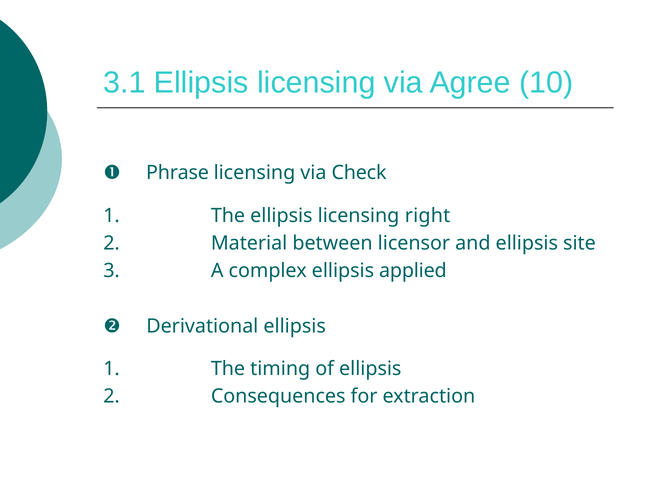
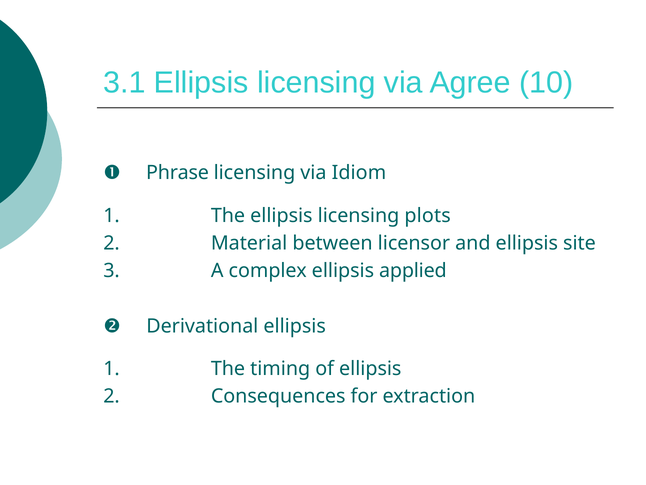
Check: Check -> Idiom
right: right -> plots
